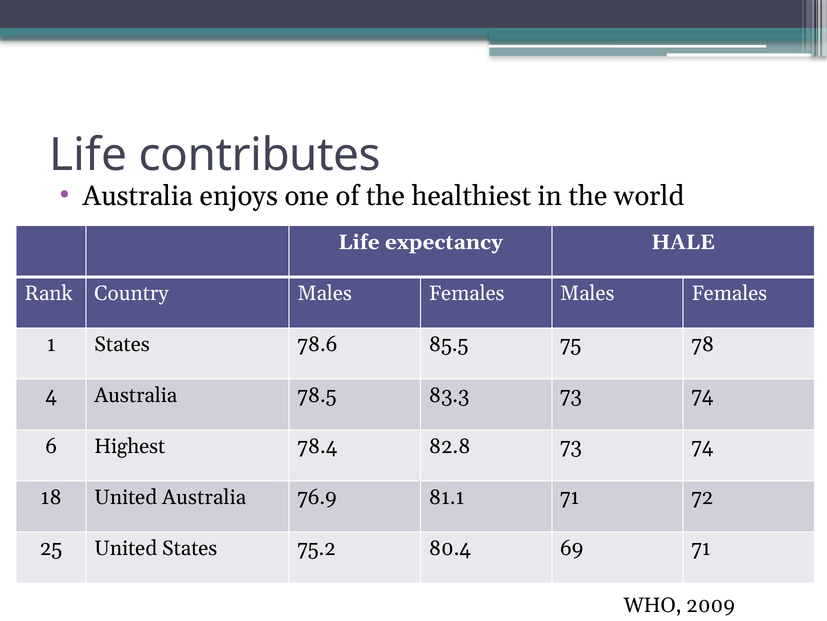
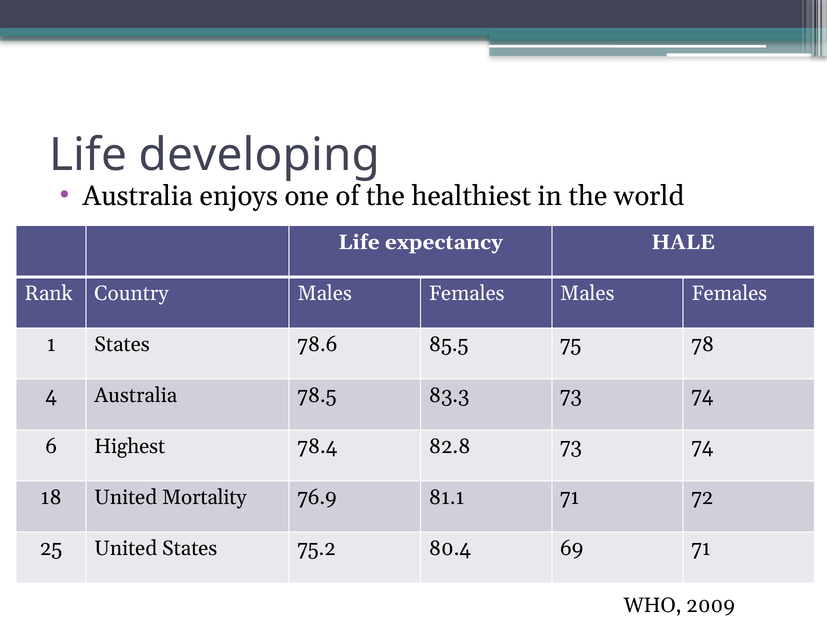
contributes: contributes -> developing
United Australia: Australia -> Mortality
